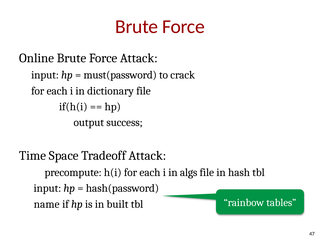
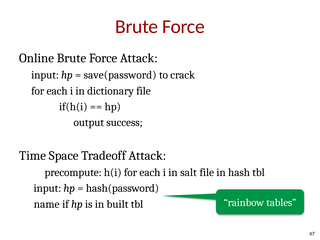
must(password: must(password -> save(password
algs: algs -> salt
